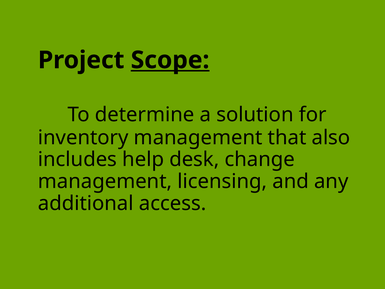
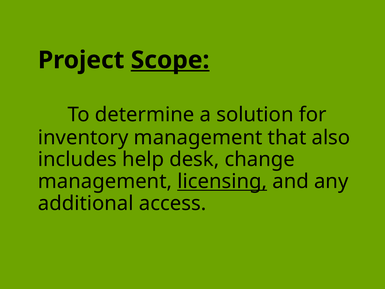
licensing underline: none -> present
